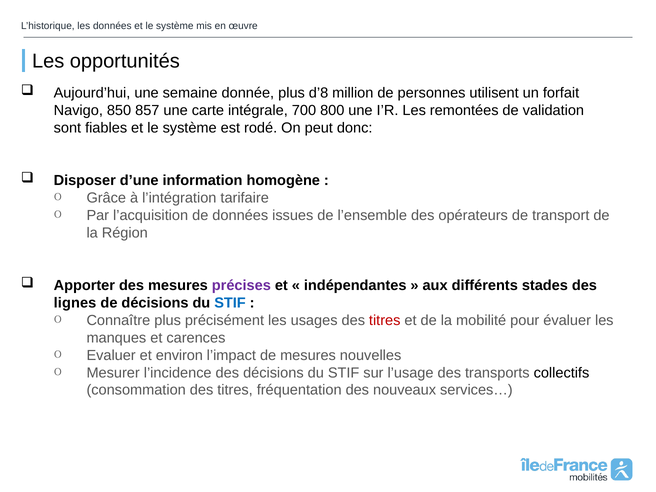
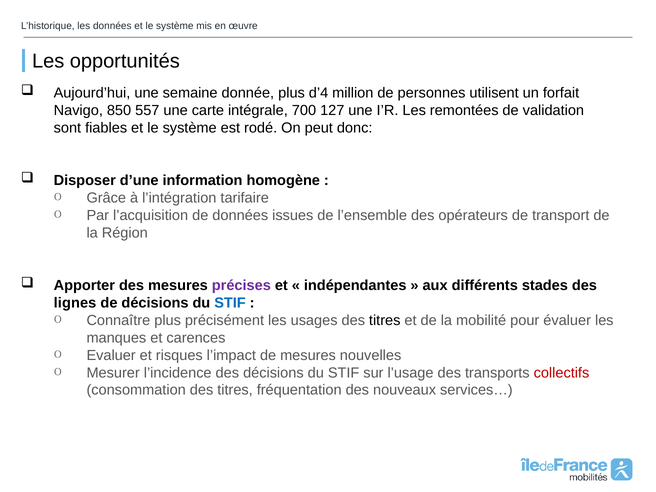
d’8: d’8 -> d’4
857: 857 -> 557
800: 800 -> 127
titres at (385, 320) colour: red -> black
environ: environ -> risques
collectifs colour: black -> red
